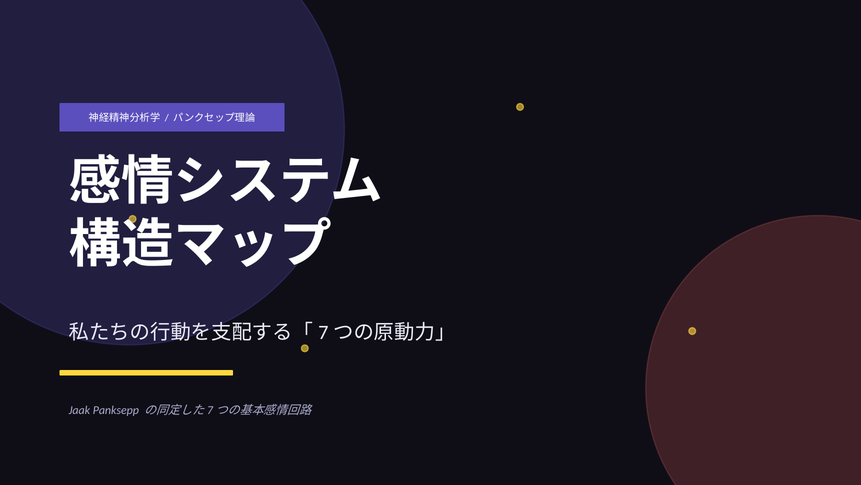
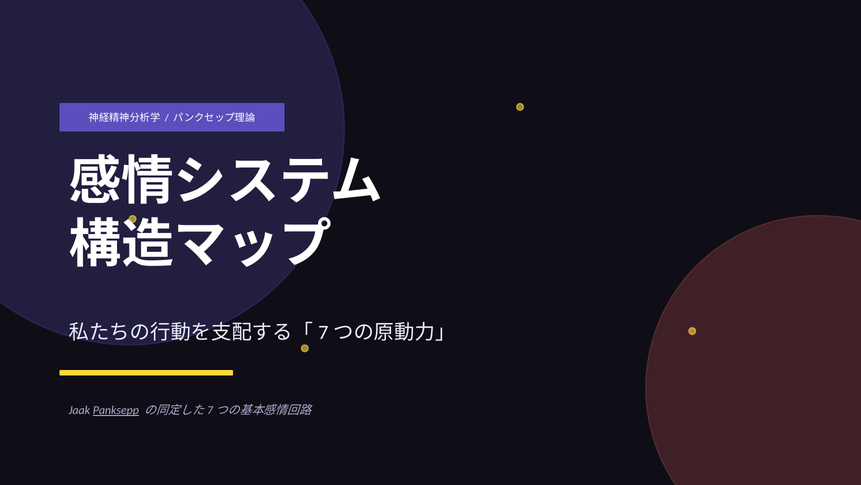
Panksepp underline: none -> present
